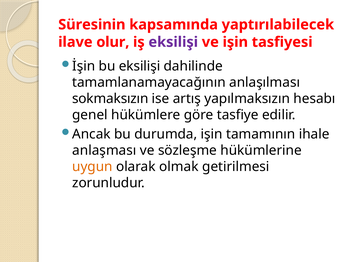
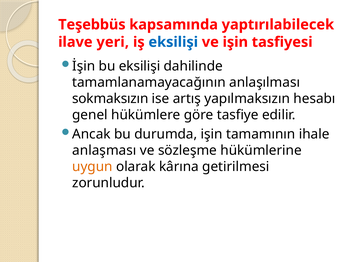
Süresinin: Süresinin -> Teşebbüs
olur: olur -> yeri
eksilişi at (173, 42) colour: purple -> blue
olmak: olmak -> kârına
